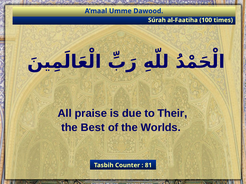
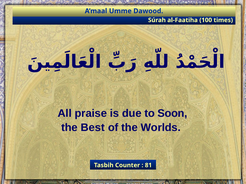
Their: Their -> Soon
